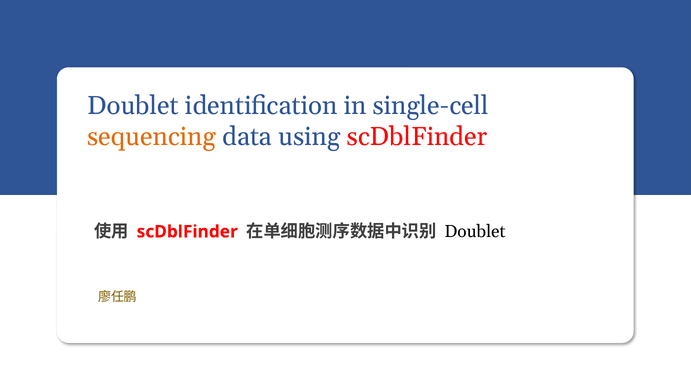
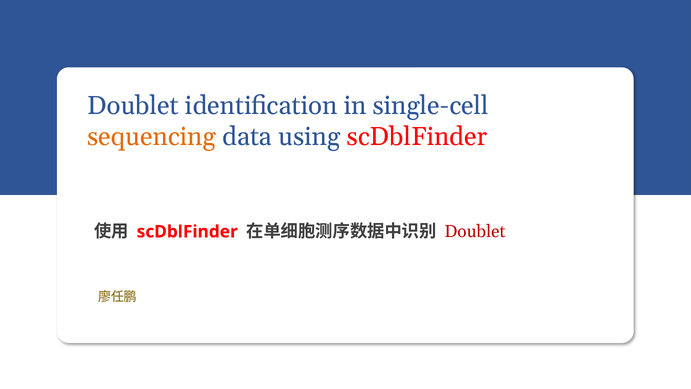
Doublet at (475, 232) colour: black -> red
